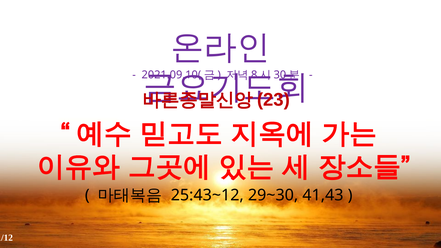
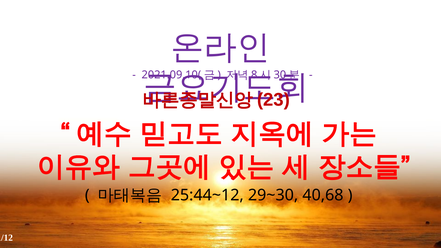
25:43~12: 25:43~12 -> 25:44~12
41,43: 41,43 -> 40,68
